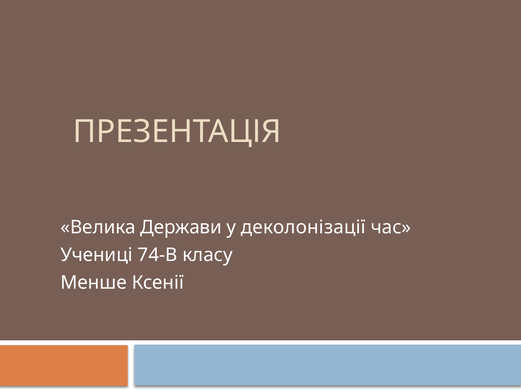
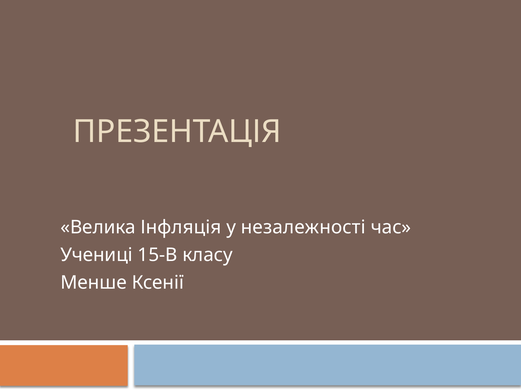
Держави: Держави -> Інфляція
деколонізації: деколонізації -> незалежності
74-В: 74-В -> 15-В
